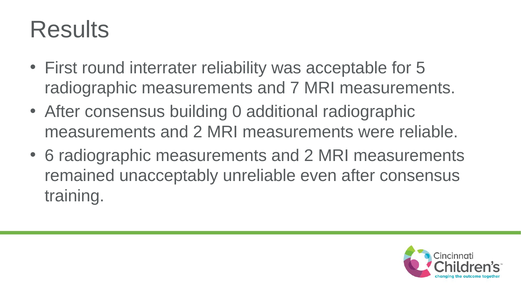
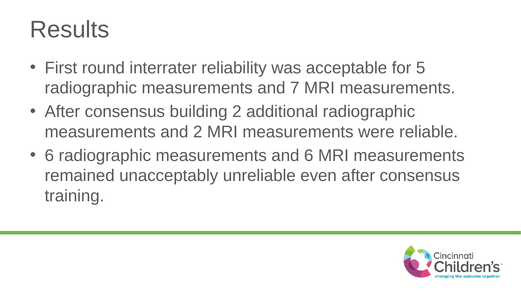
building 0: 0 -> 2
2 at (309, 156): 2 -> 6
